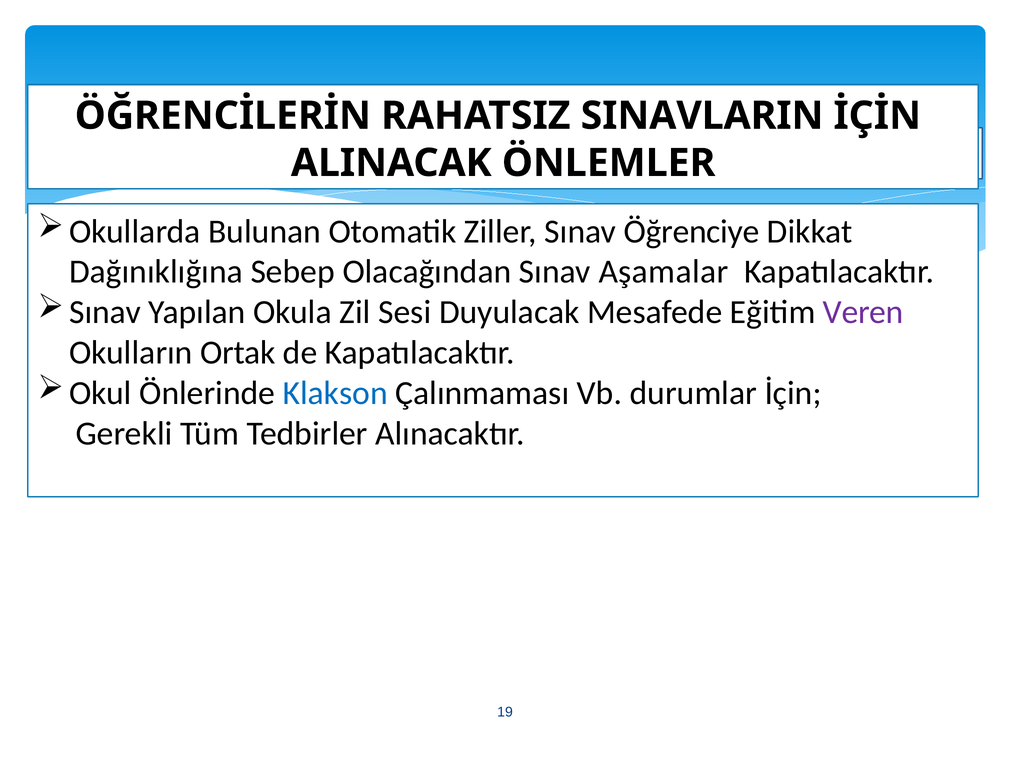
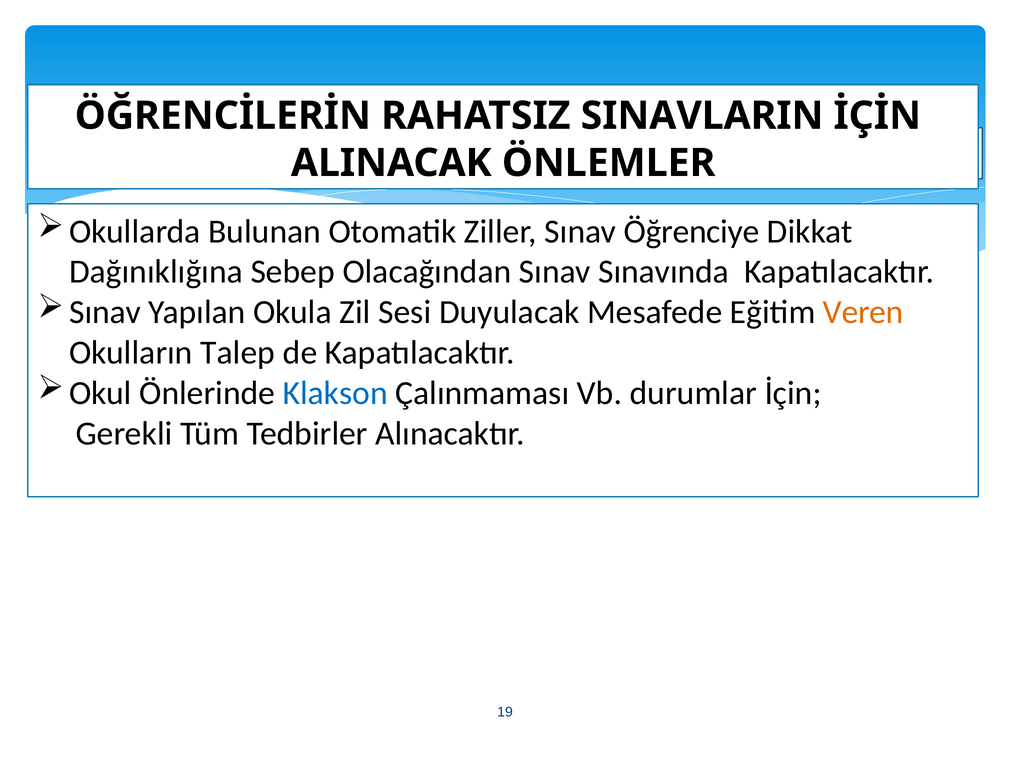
Aşamalar: Aşamalar -> Sınavında
Veren colour: purple -> orange
Ortak: Ortak -> Talep
